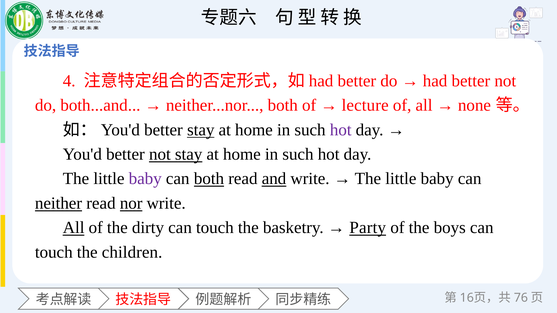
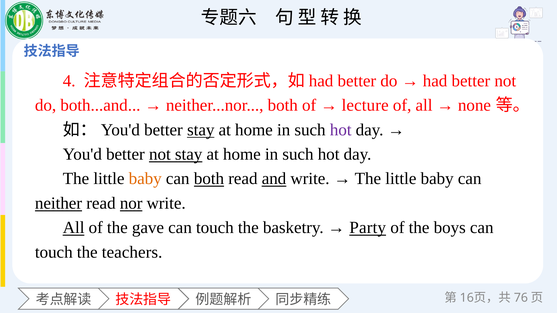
baby at (145, 179) colour: purple -> orange
dirty: dirty -> gave
children: children -> teachers
